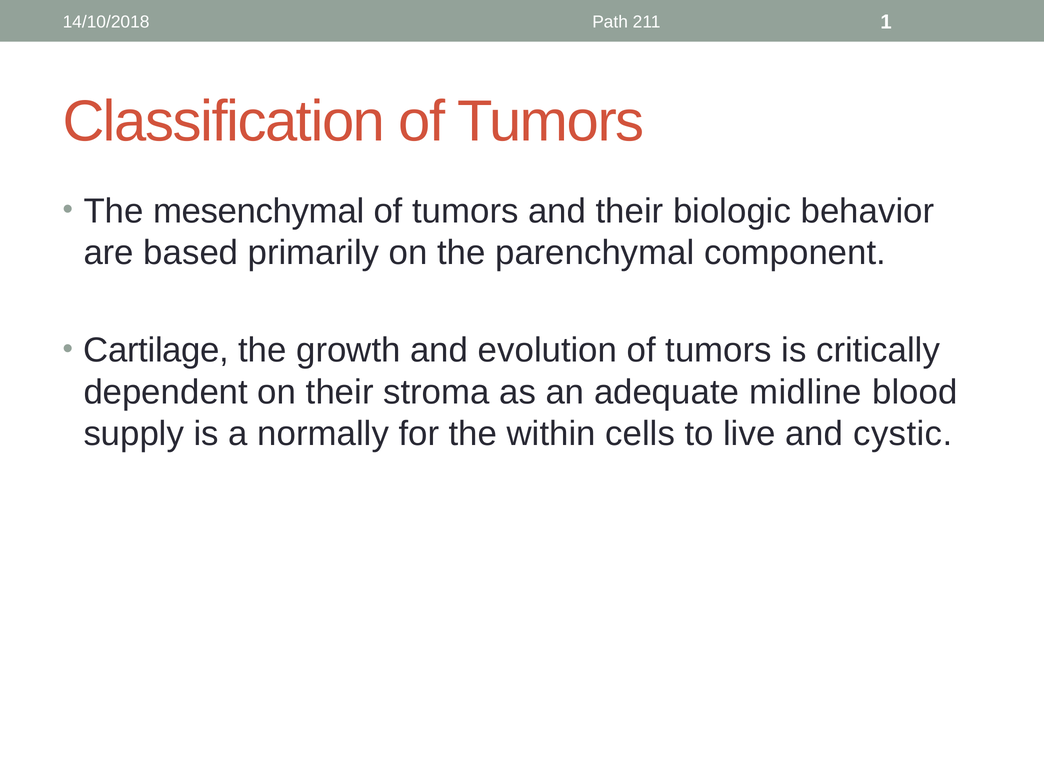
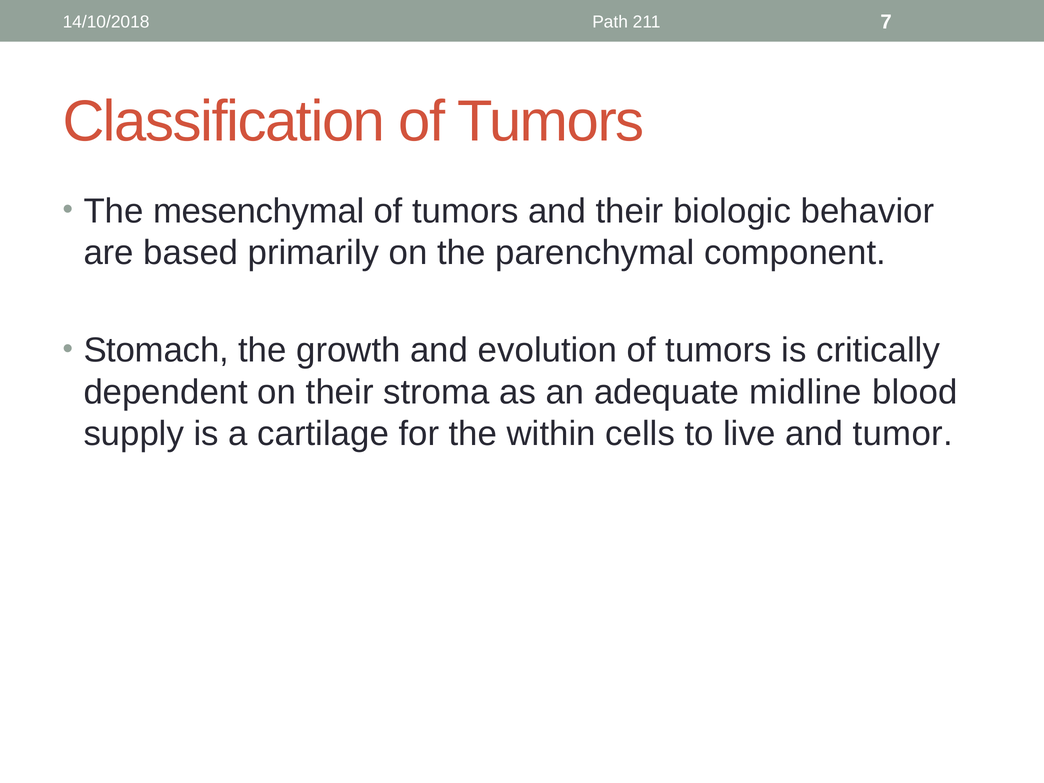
1: 1 -> 7
Cartilage: Cartilage -> Stomach
normally: normally -> cartilage
cystic: cystic -> tumor
